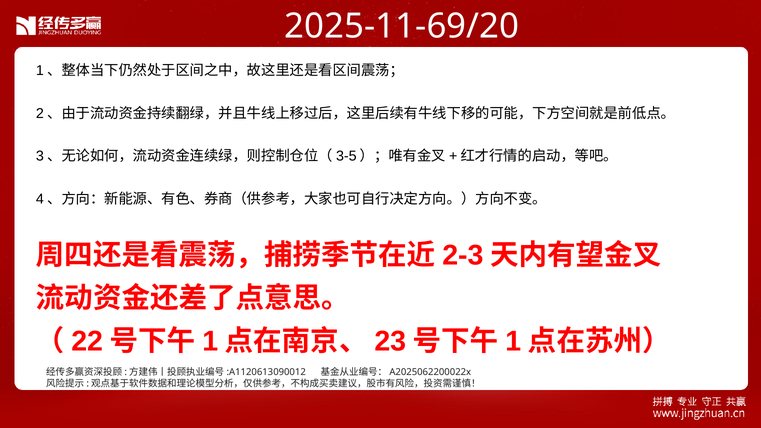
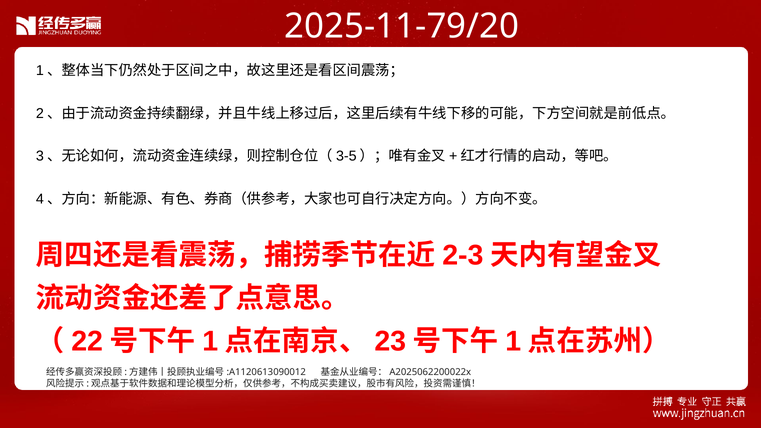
2025-11-69/20: 2025-11-69/20 -> 2025-11-79/20
